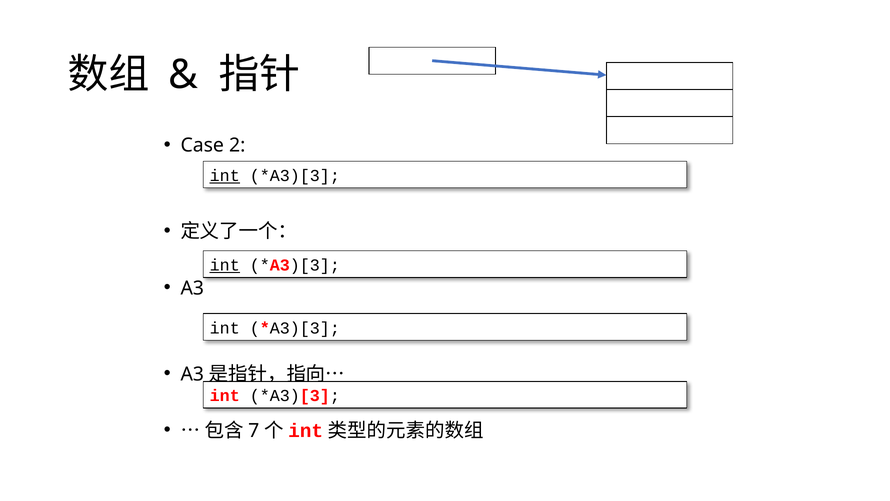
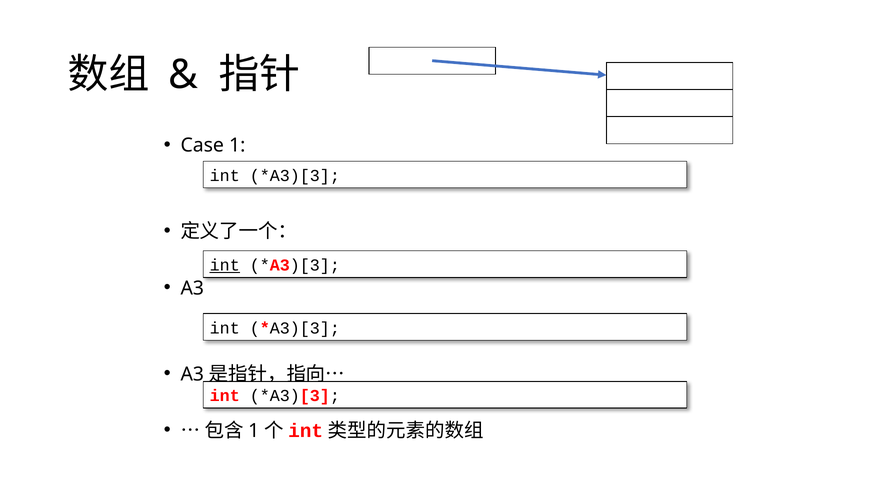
Case 2: 2 -> 1
int at (225, 176) underline: present -> none
7 at (254, 430): 7 -> 1
